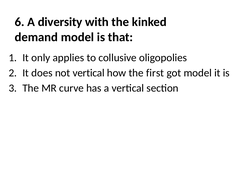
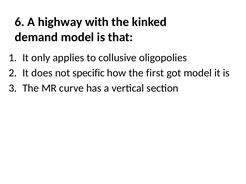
diversity: diversity -> highway
not vertical: vertical -> specific
